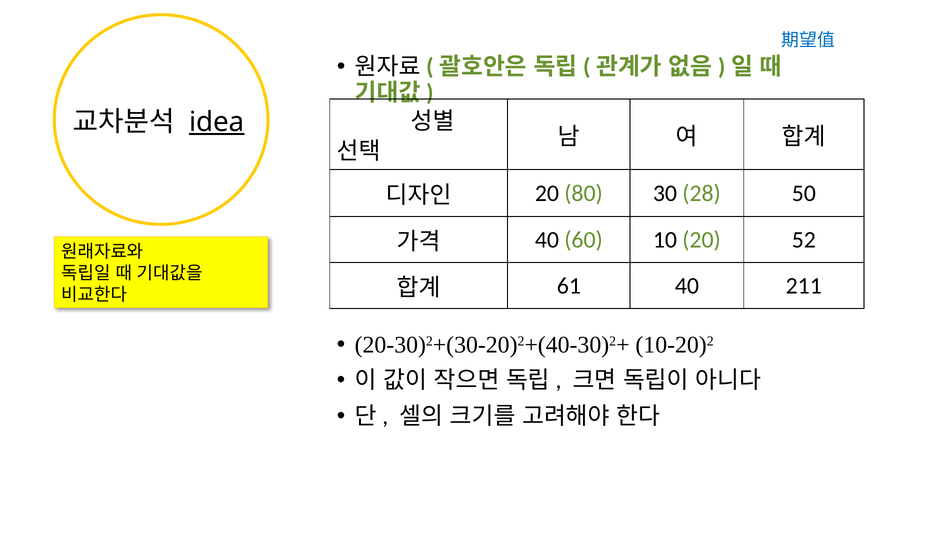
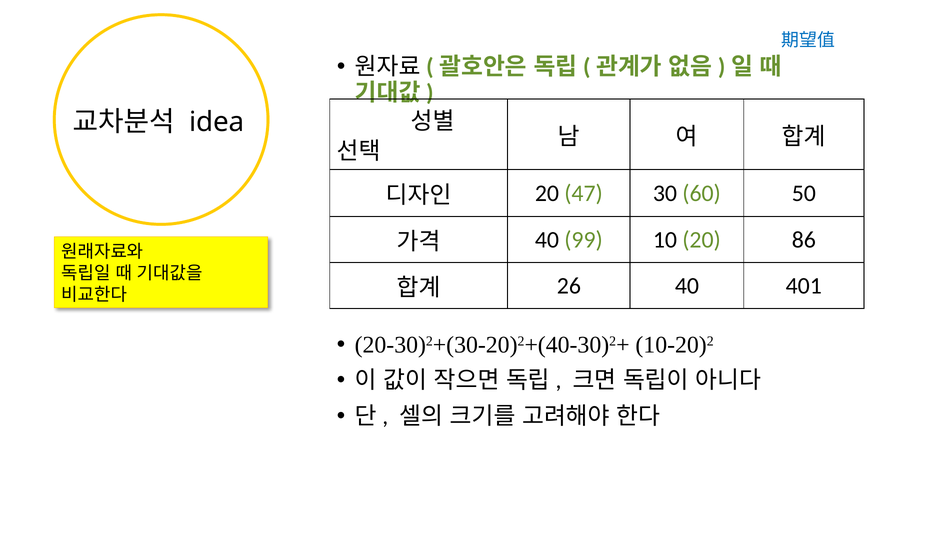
idea underline: present -> none
80: 80 -> 47
28: 28 -> 60
60: 60 -> 99
52: 52 -> 86
61: 61 -> 26
211: 211 -> 401
